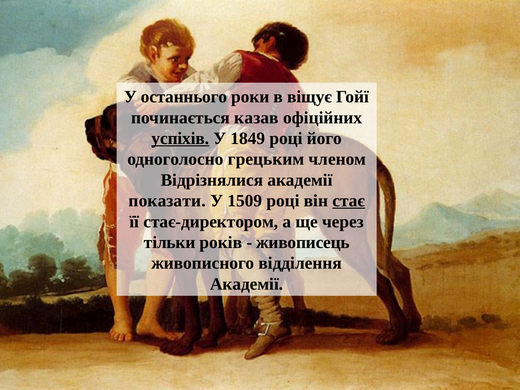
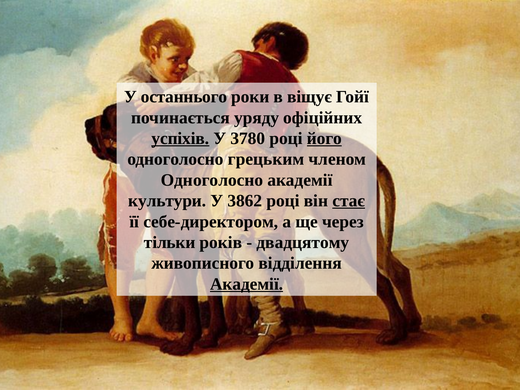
казав: казав -> уряду
1849: 1849 -> 3780
його underline: none -> present
Відрізнялися at (212, 180): Відрізнялися -> Одноголосно
показати: показати -> культури
1509: 1509 -> 3862
стає-директором: стає-директором -> себе-директором
живописець: живописець -> двадцятому
Академії at (247, 284) underline: none -> present
